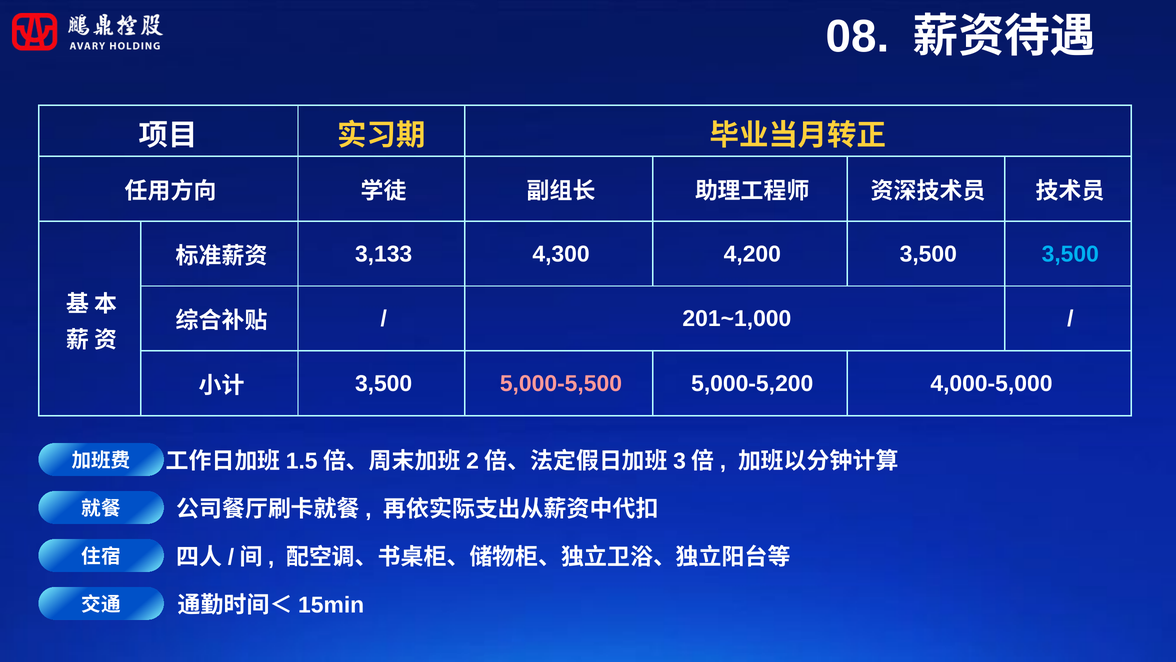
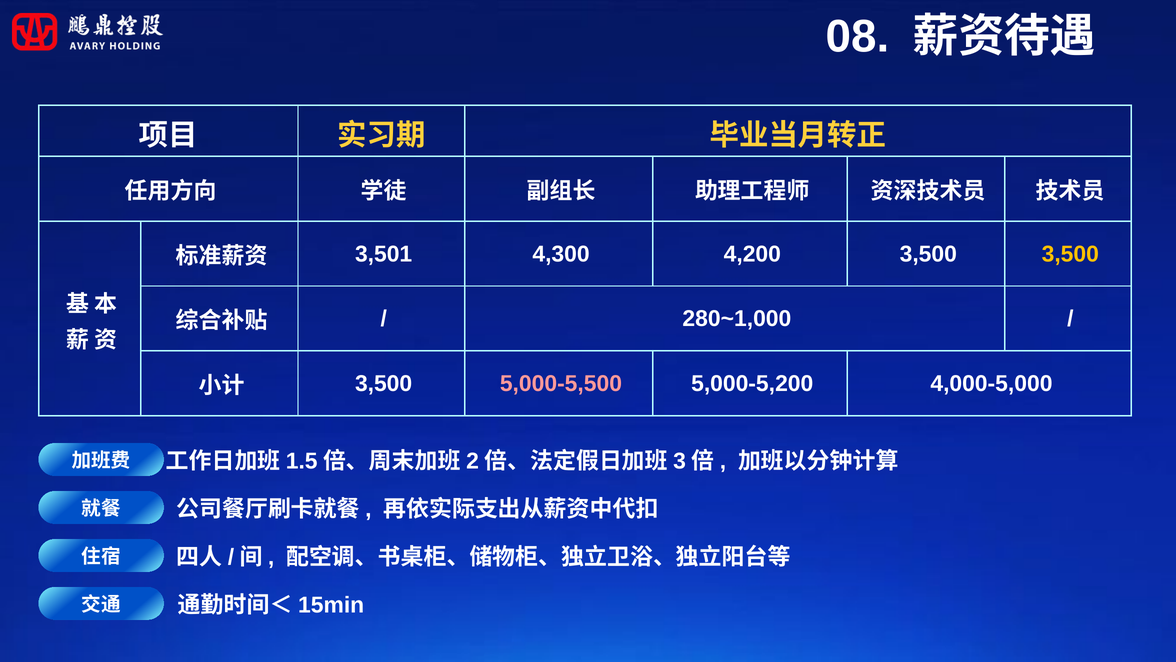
3,133: 3,133 -> 3,501
3,500 at (1070, 254) colour: light blue -> yellow
201~1,000: 201~1,000 -> 280~1,000
